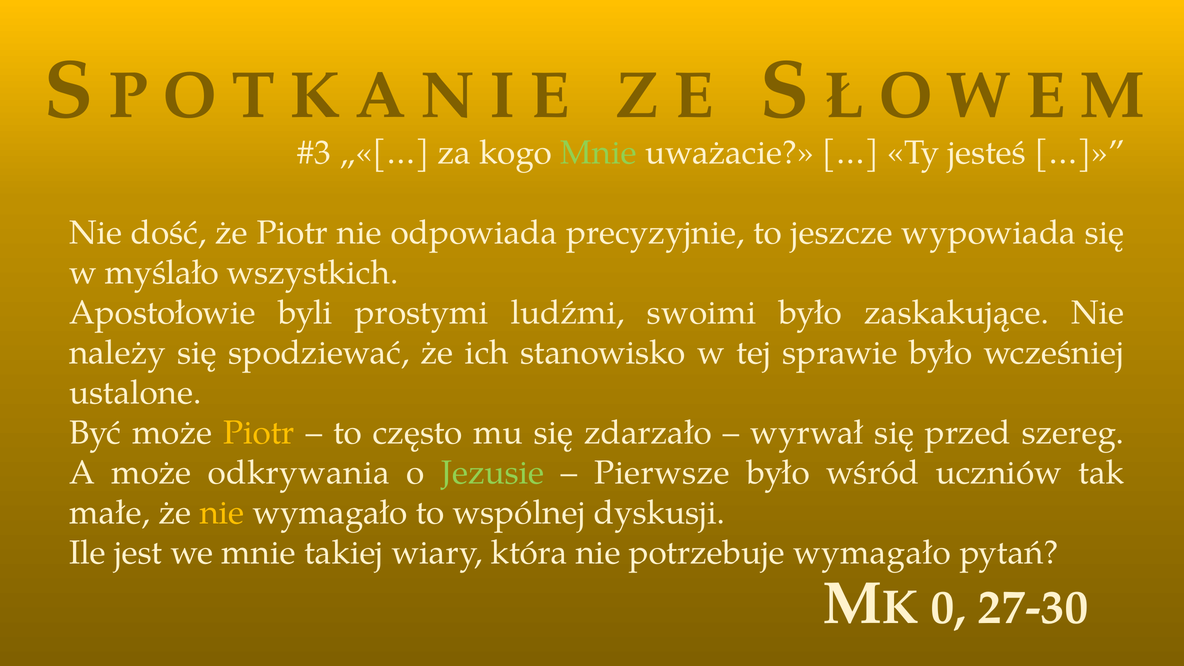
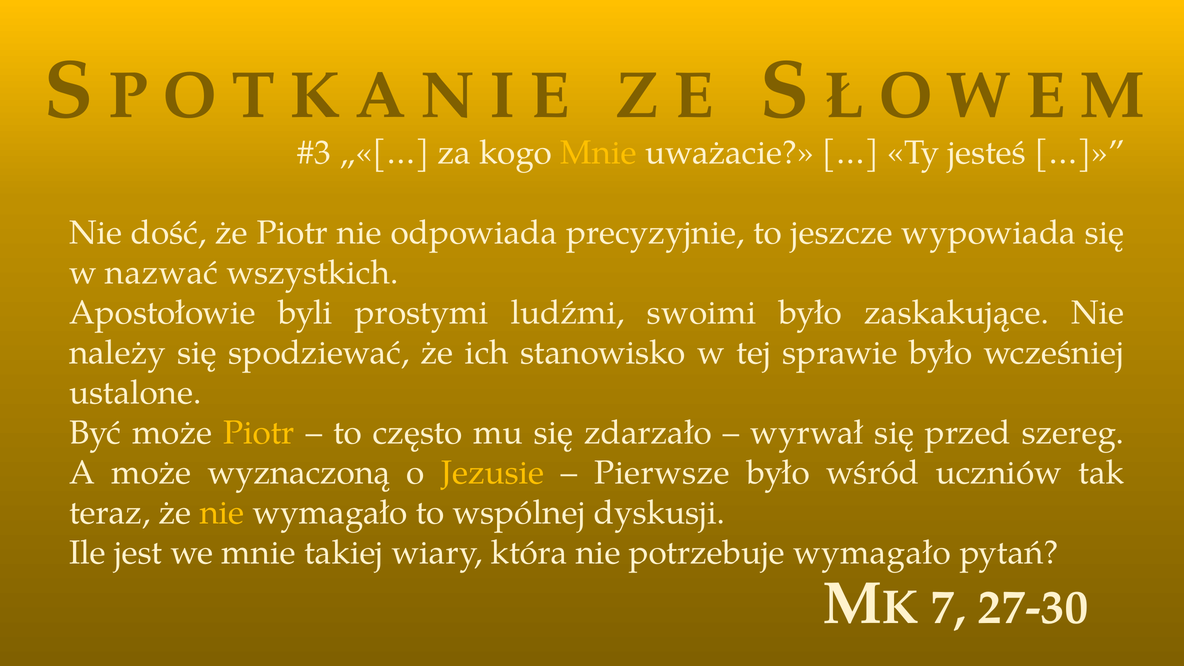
Mnie at (599, 153) colour: light green -> yellow
myślało: myślało -> nazwać
odkrywania: odkrywania -> wyznaczoną
Jezusie colour: light green -> yellow
małe: małe -> teraz
0: 0 -> 7
